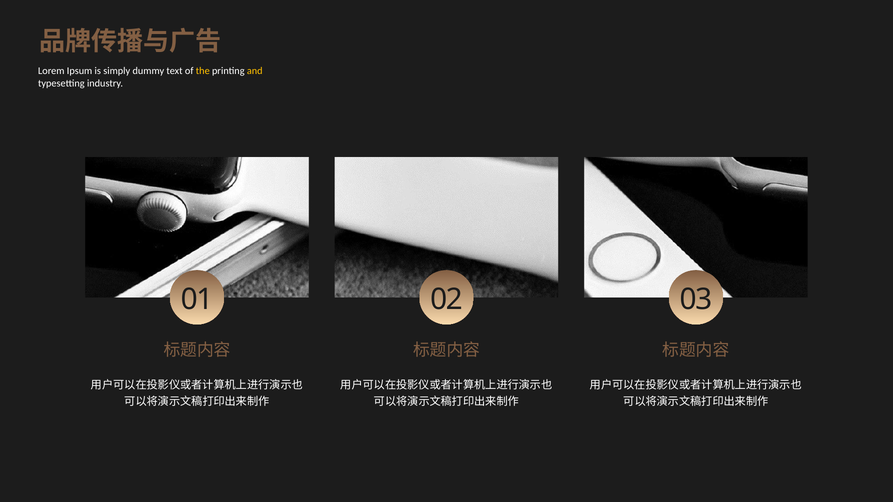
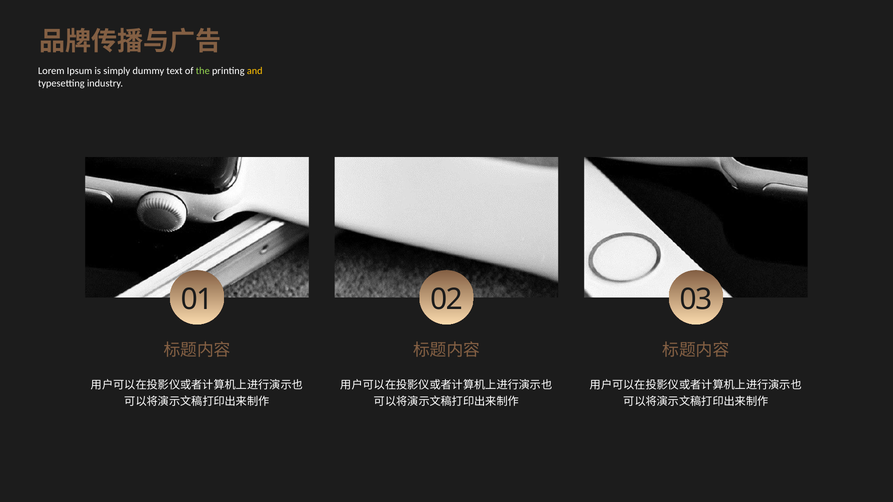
the colour: yellow -> light green
